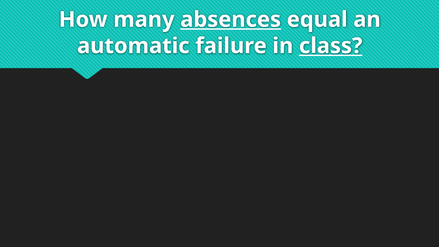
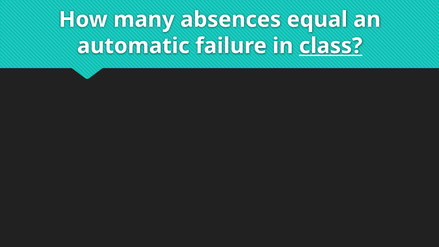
absences underline: present -> none
